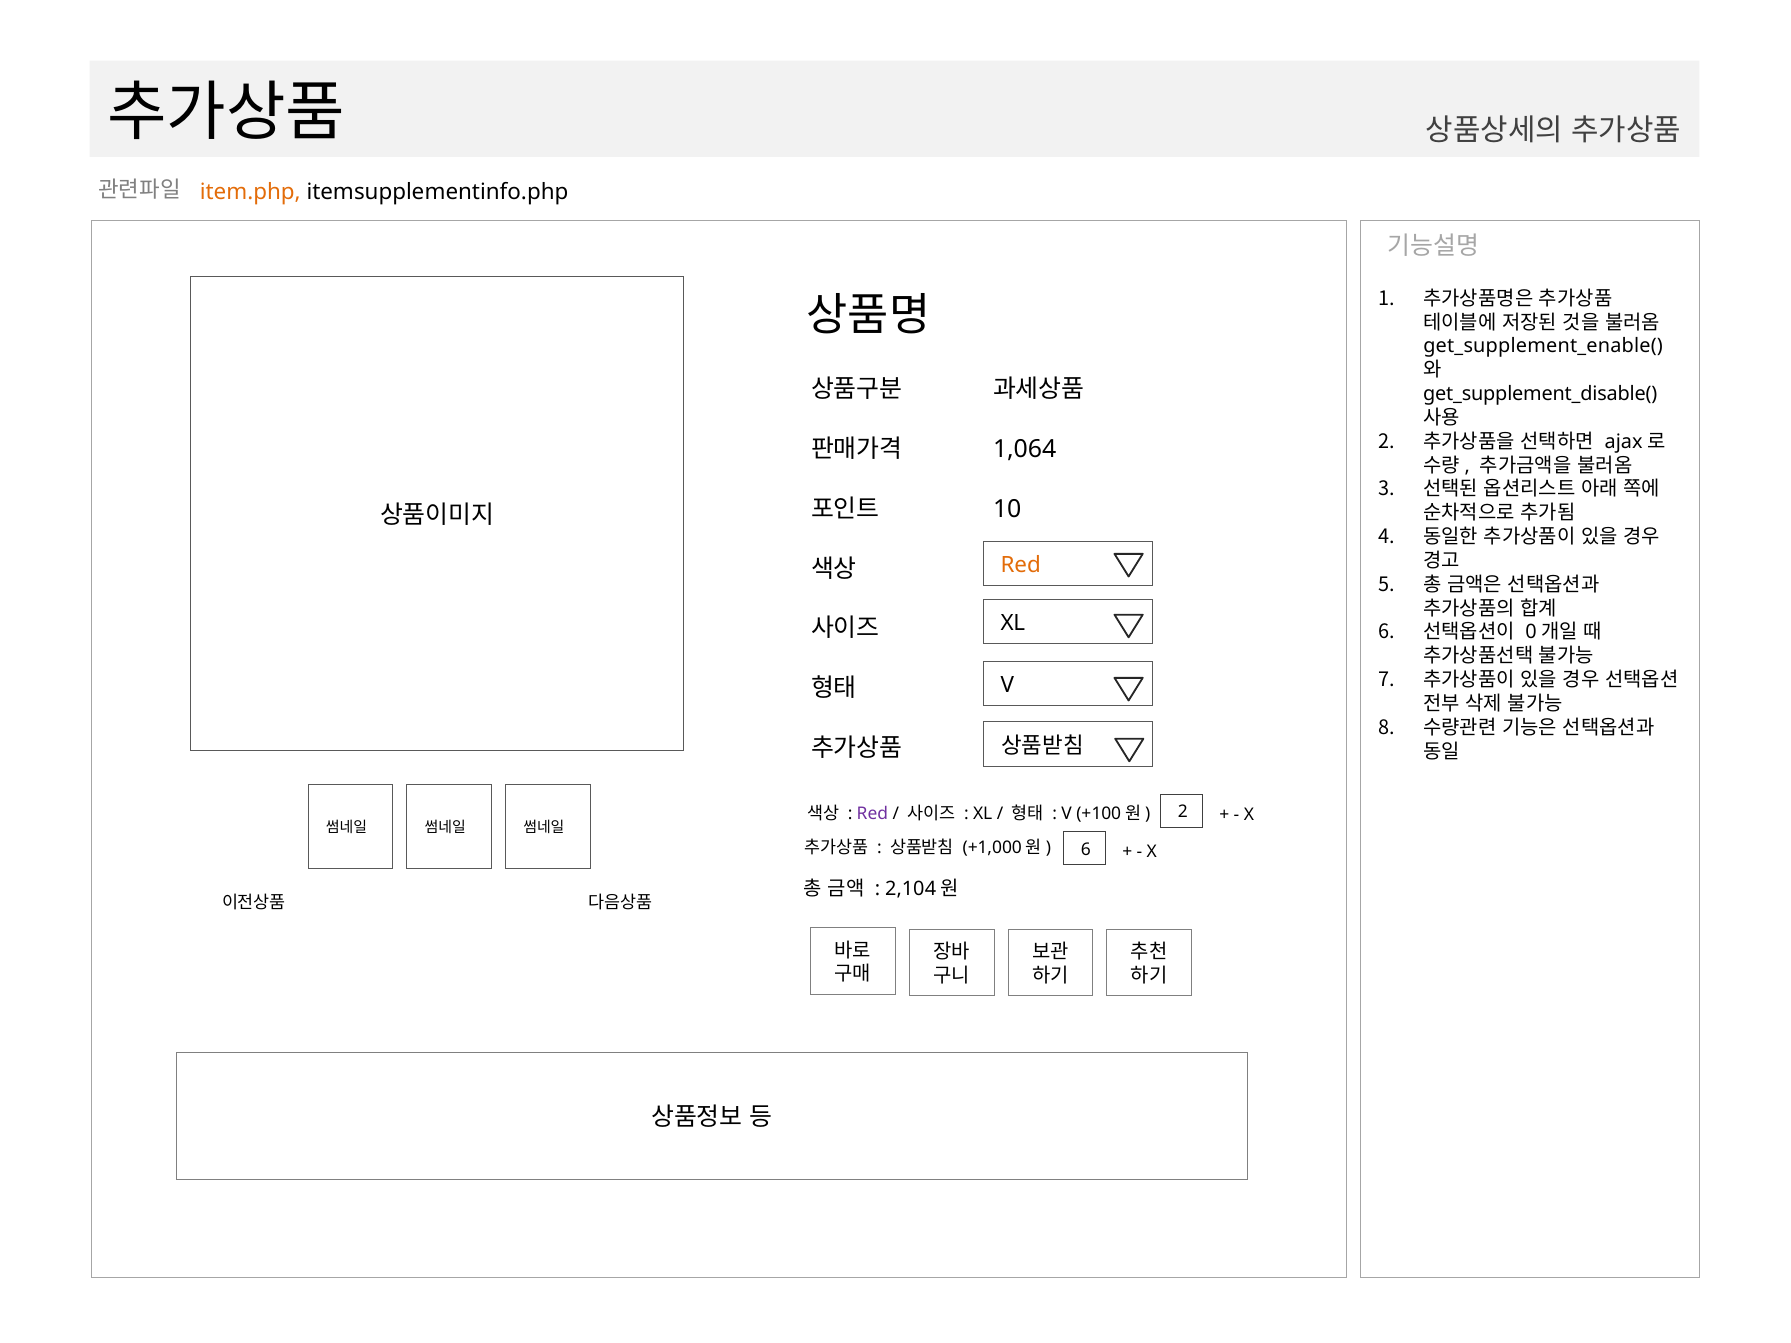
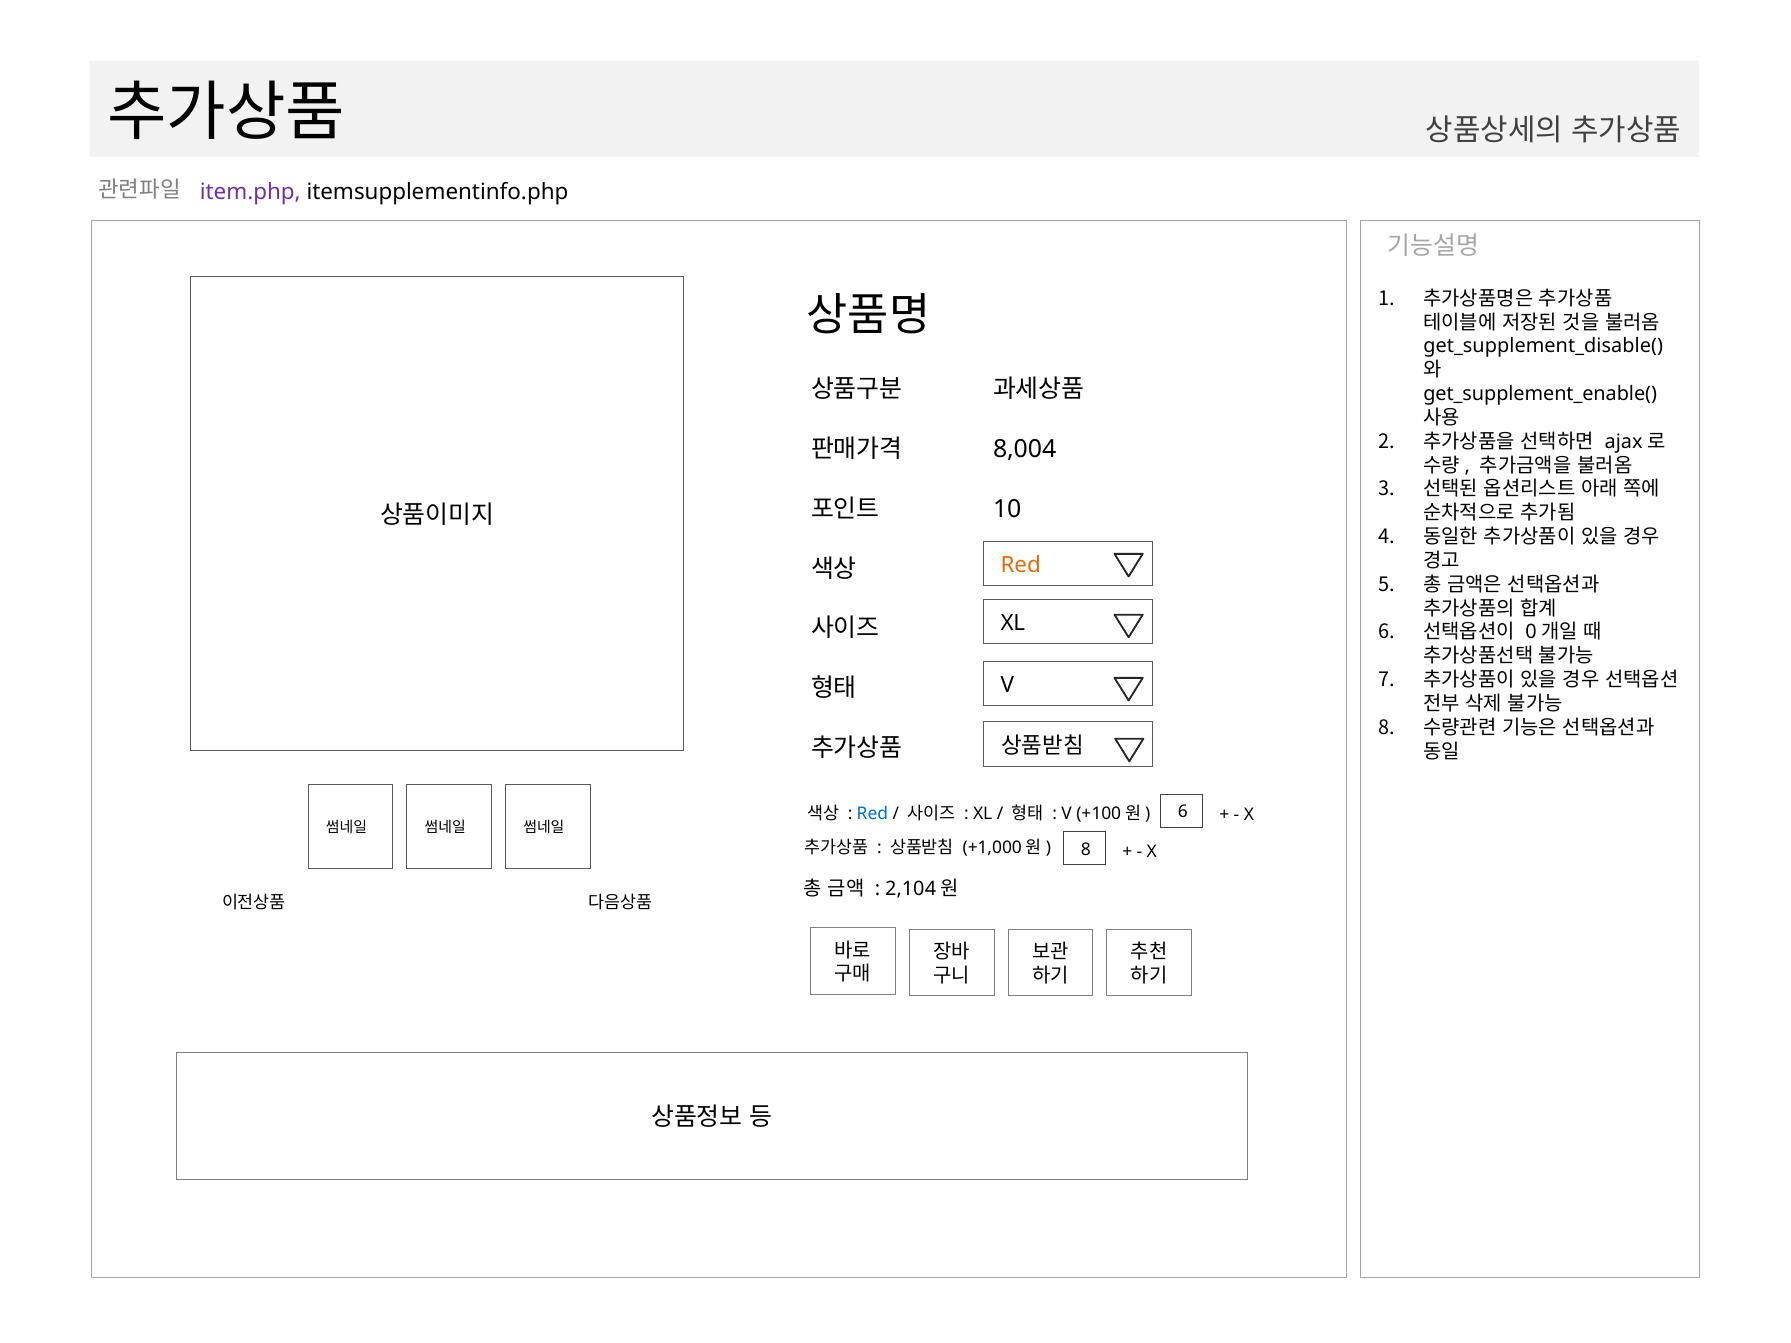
item.php colour: orange -> purple
get_supplement_enable(: get_supplement_enable( -> get_supplement_disable(
get_supplement_disable(: get_supplement_disable( -> get_supplement_enable(
1,064: 1,064 -> 8,004
Red at (872, 814) colour: purple -> blue
2 at (1183, 812): 2 -> 6
6 at (1086, 849): 6 -> 8
